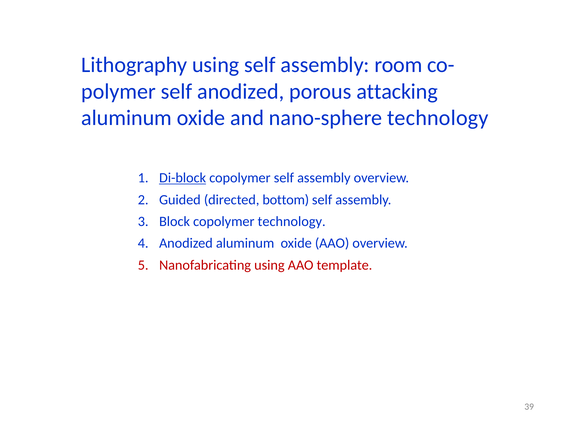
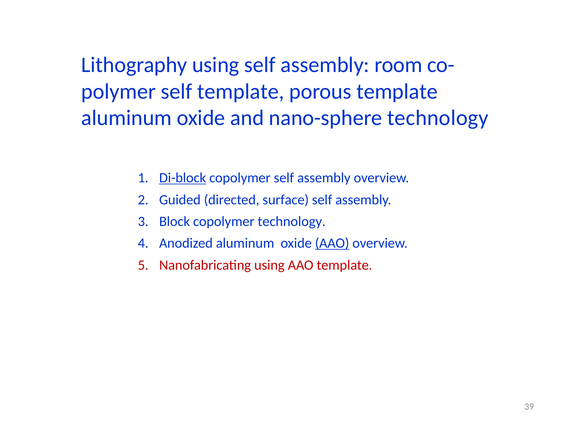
self anodized: anodized -> template
porous attacking: attacking -> template
bottom: bottom -> surface
AAO at (332, 243) underline: none -> present
